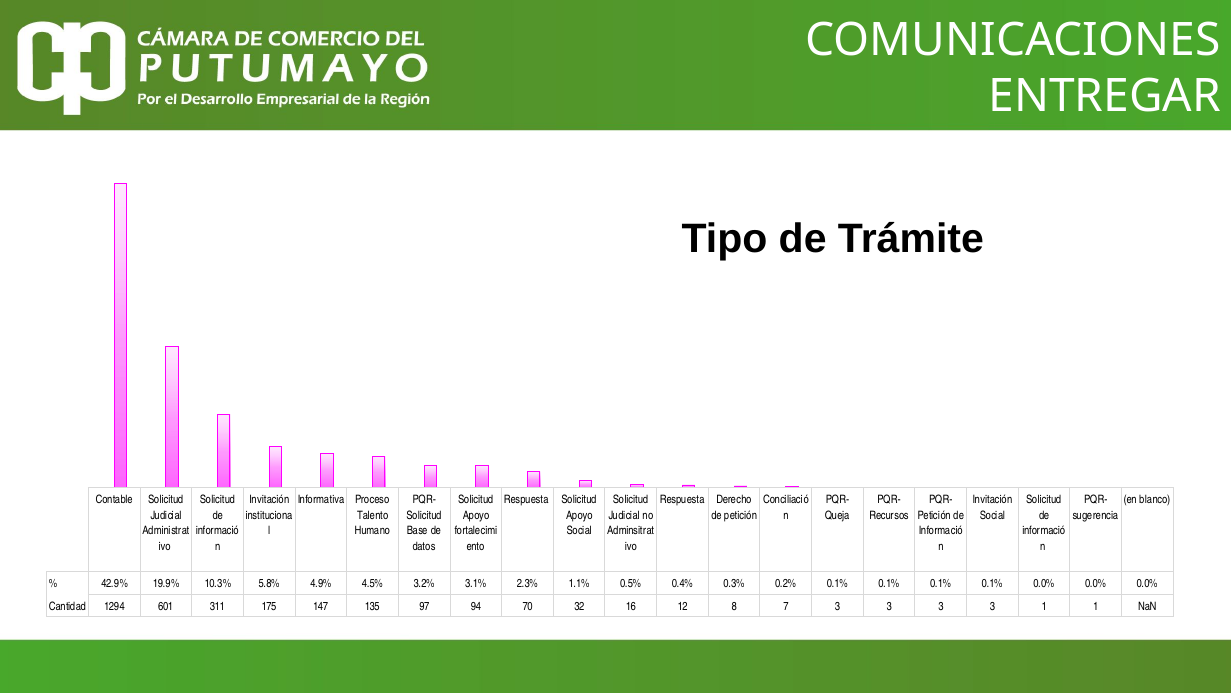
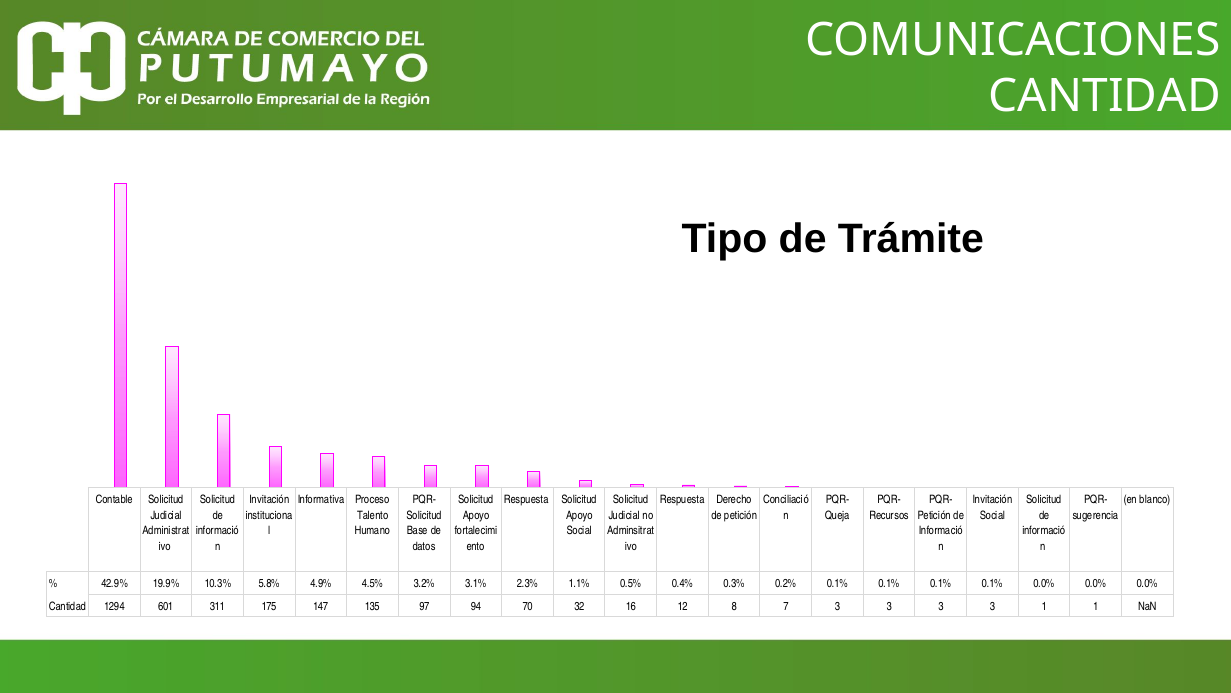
ENTREGAR at (1105, 96): ENTREGAR -> CANTIDAD
